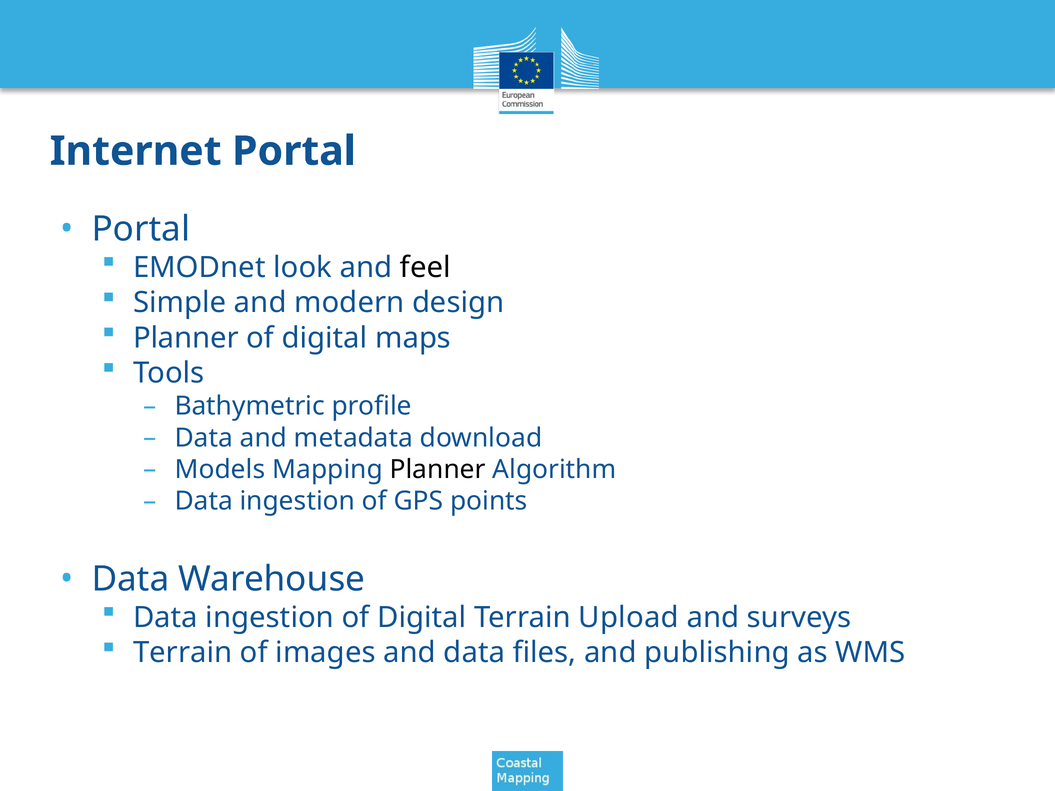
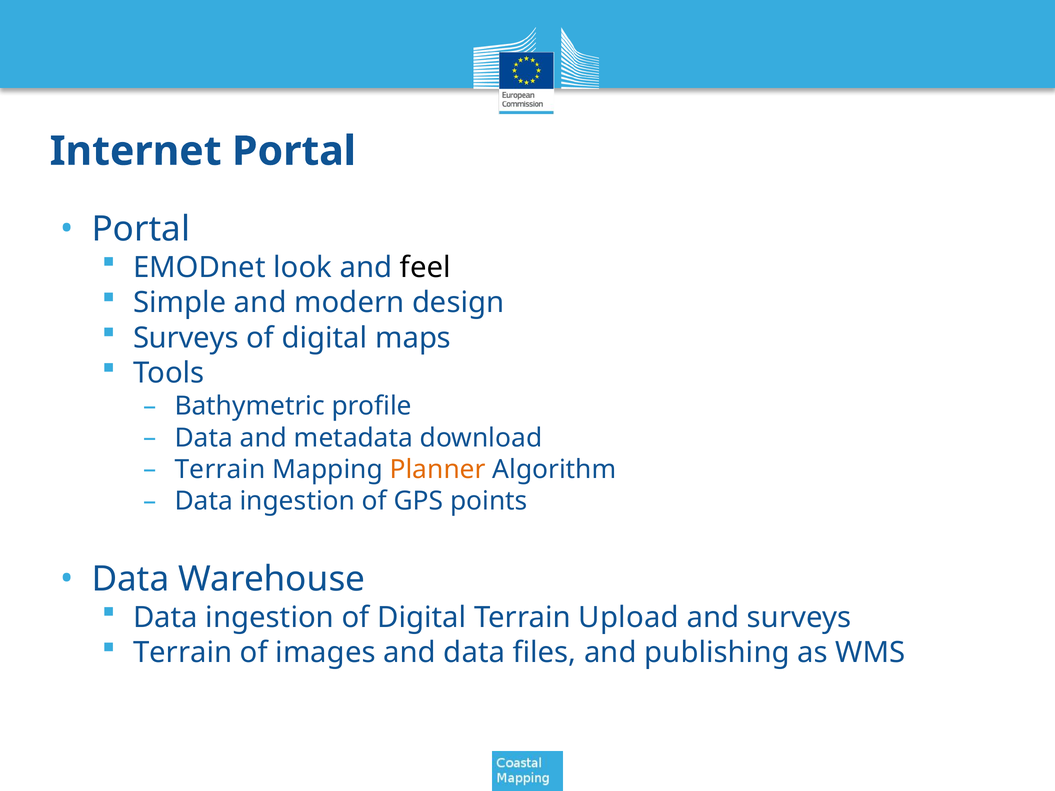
Planner at (186, 338): Planner -> Surveys
Models at (220, 470): Models -> Terrain
Planner at (438, 470) colour: black -> orange
